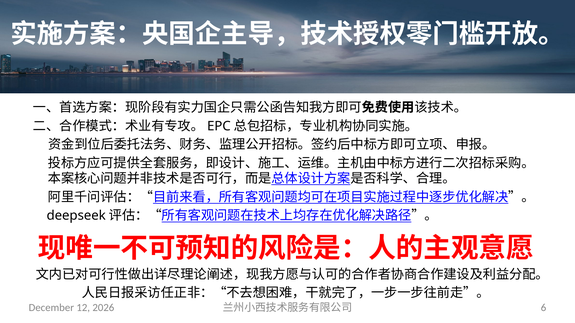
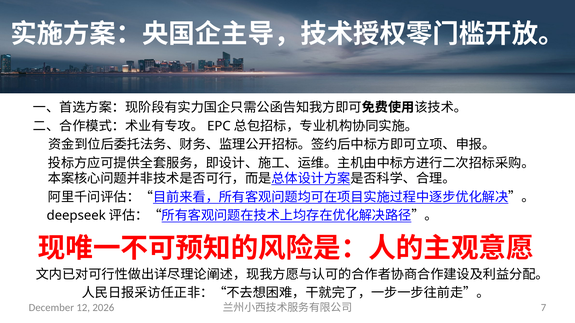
6: 6 -> 7
